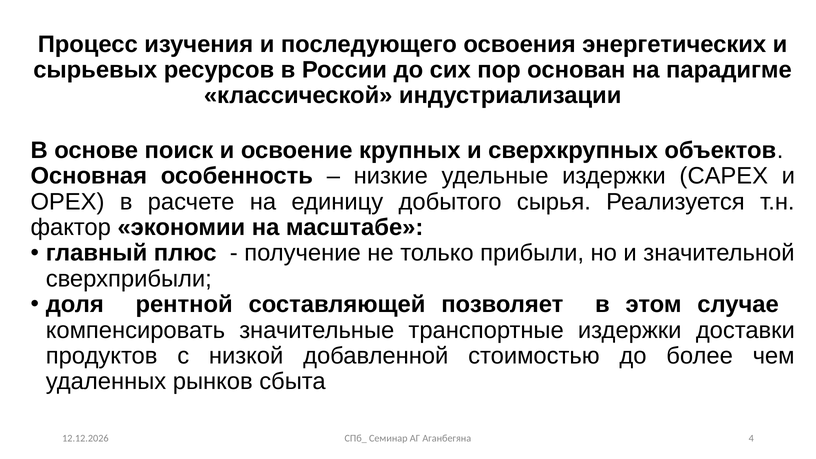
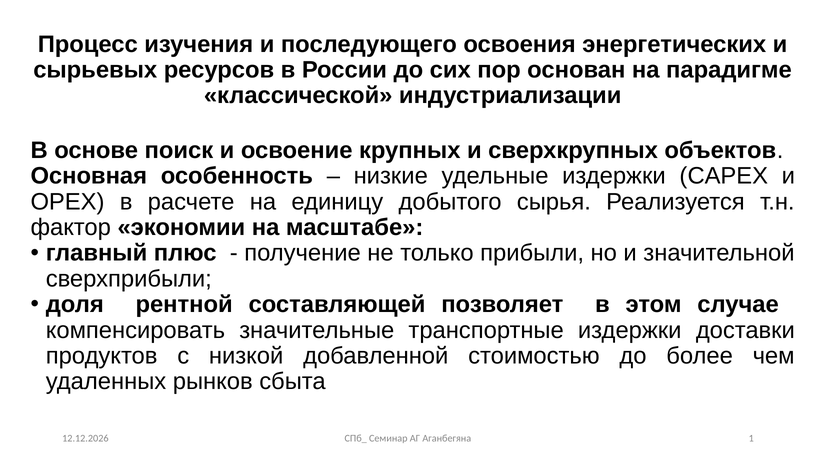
4: 4 -> 1
